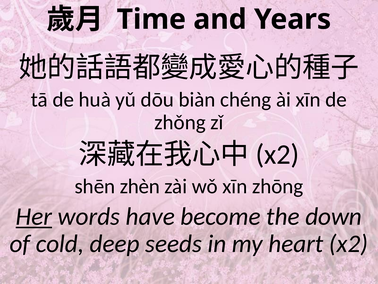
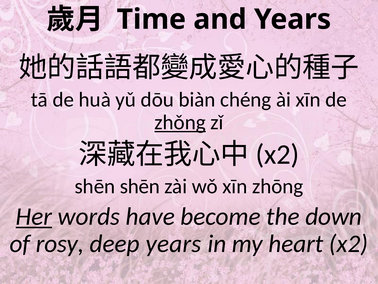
zhǒng underline: none -> present
shēn zhèn: zhèn -> shēn
cold: cold -> rosy
deep seeds: seeds -> years
